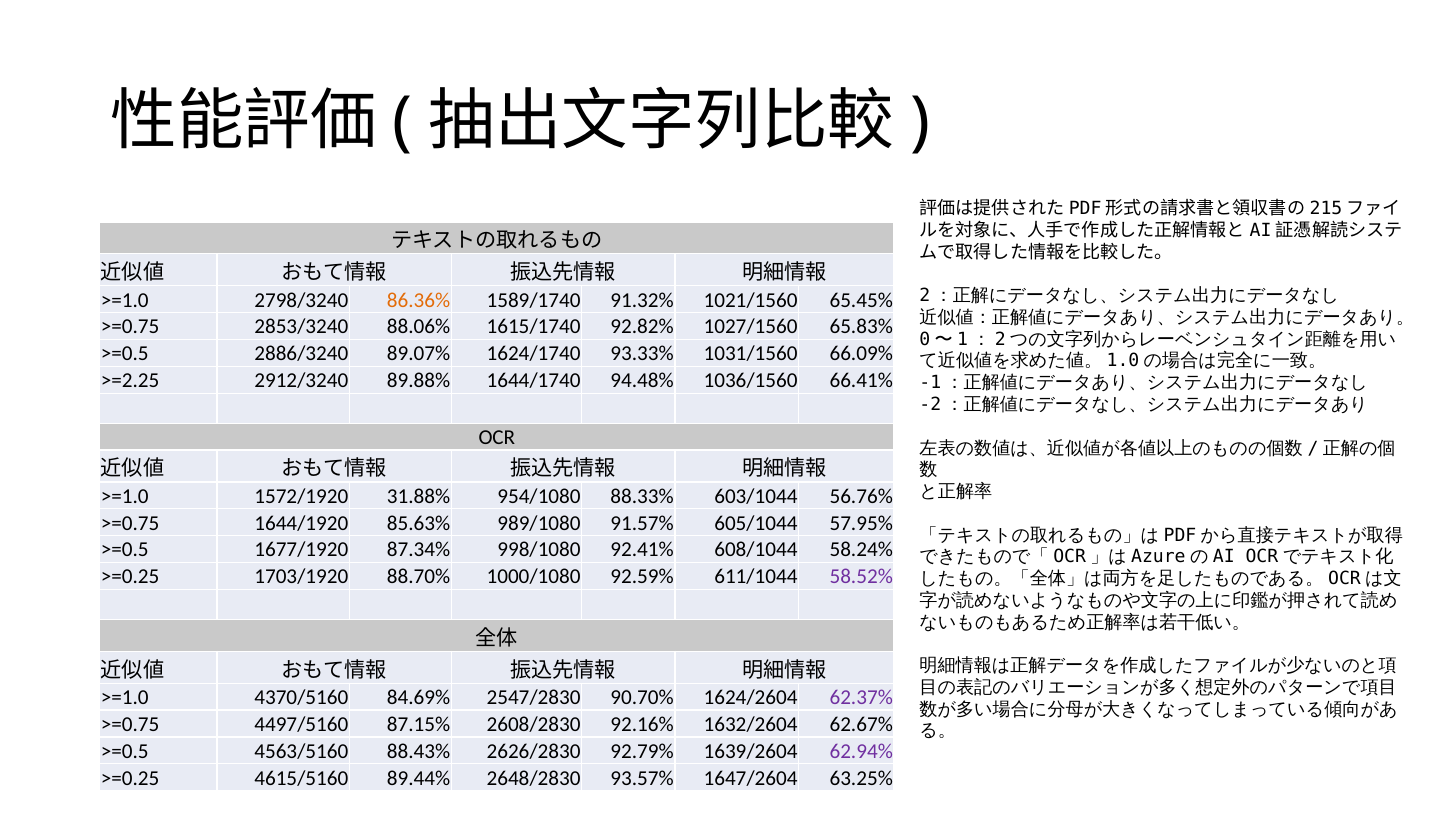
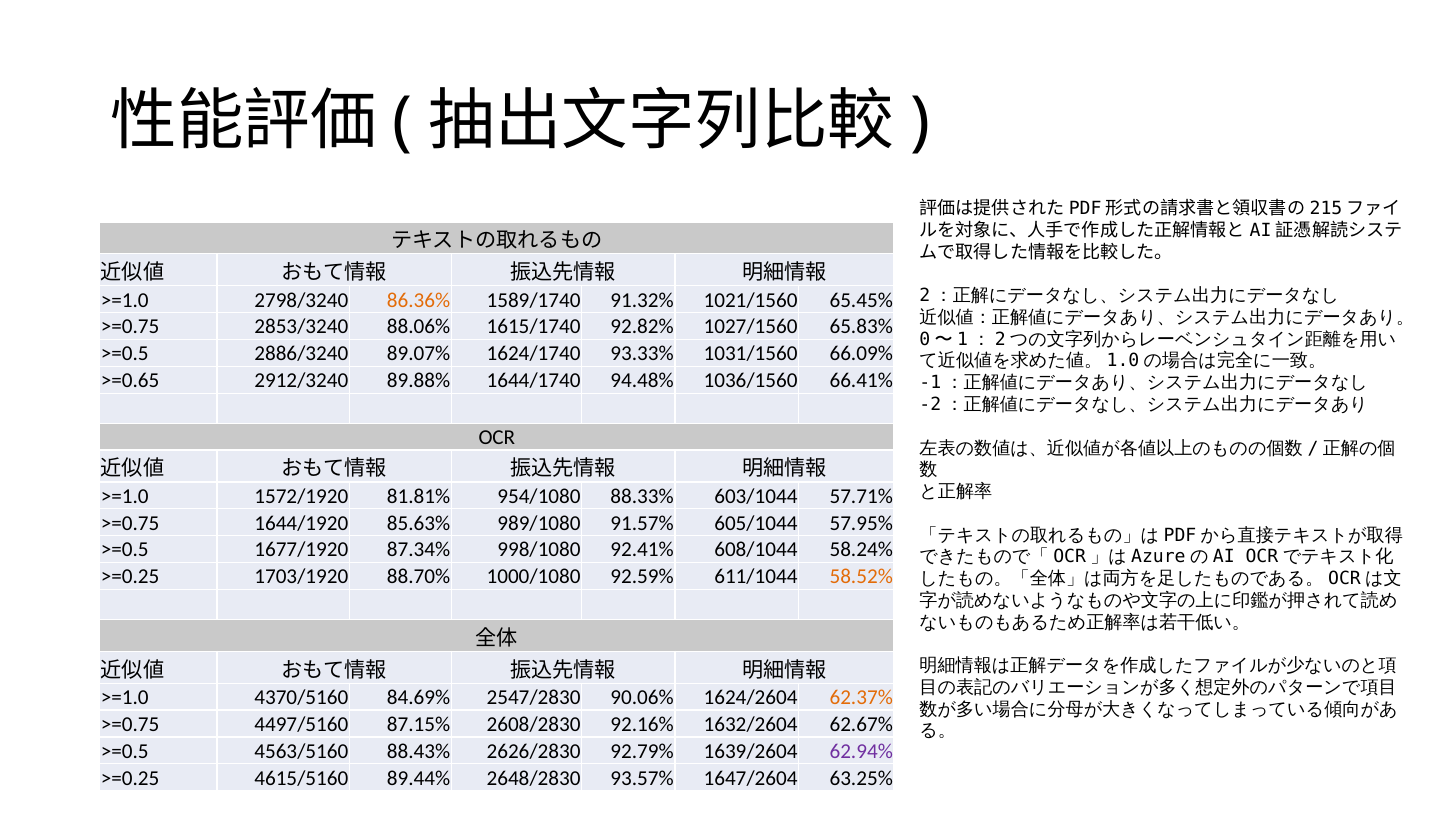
>=2.25: >=2.25 -> >=0.65
31.88%: 31.88% -> 81.81%
56.76%: 56.76% -> 57.71%
58.52% colour: purple -> orange
90.70%: 90.70% -> 90.06%
62.37% colour: purple -> orange
